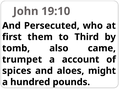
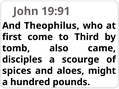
19:10: 19:10 -> 19:91
Persecuted: Persecuted -> Theophilus
them: them -> come
trumpet: trumpet -> disciples
account: account -> scourge
